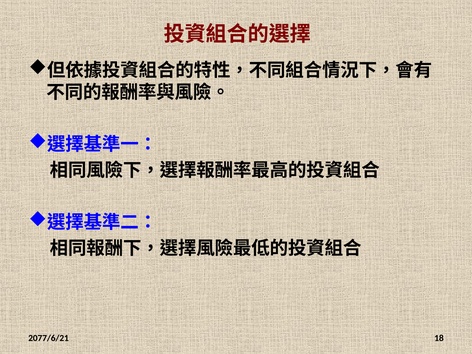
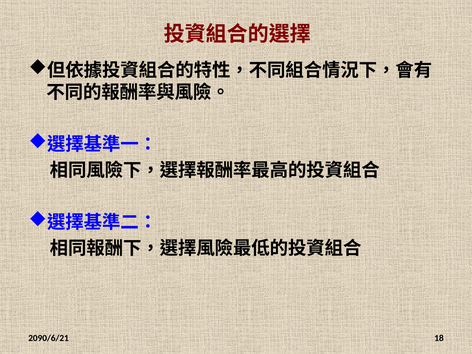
2077/6/21: 2077/6/21 -> 2090/6/21
